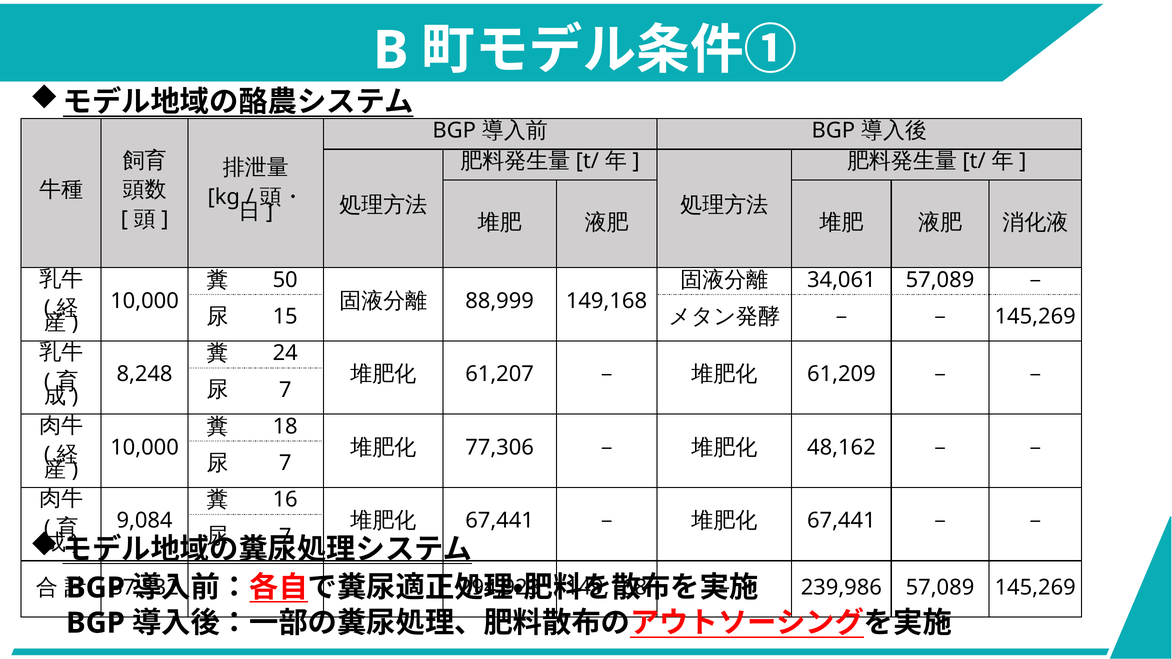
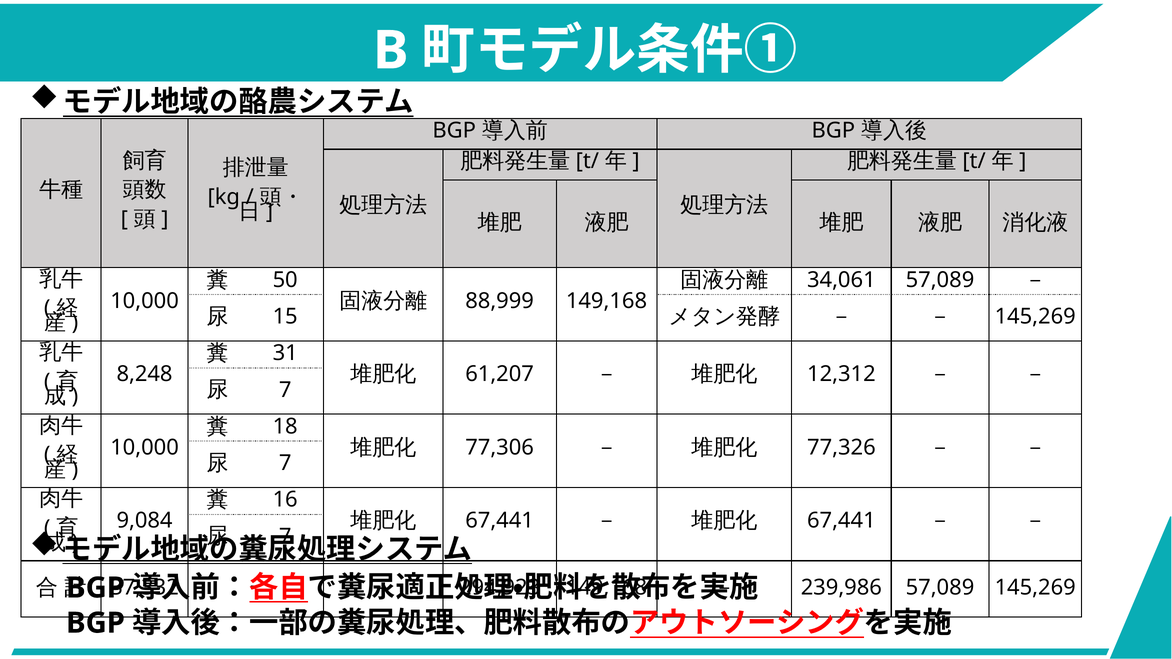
24: 24 -> 31
61,209: 61,209 -> 12,312
48,162: 48,162 -> 77,326
